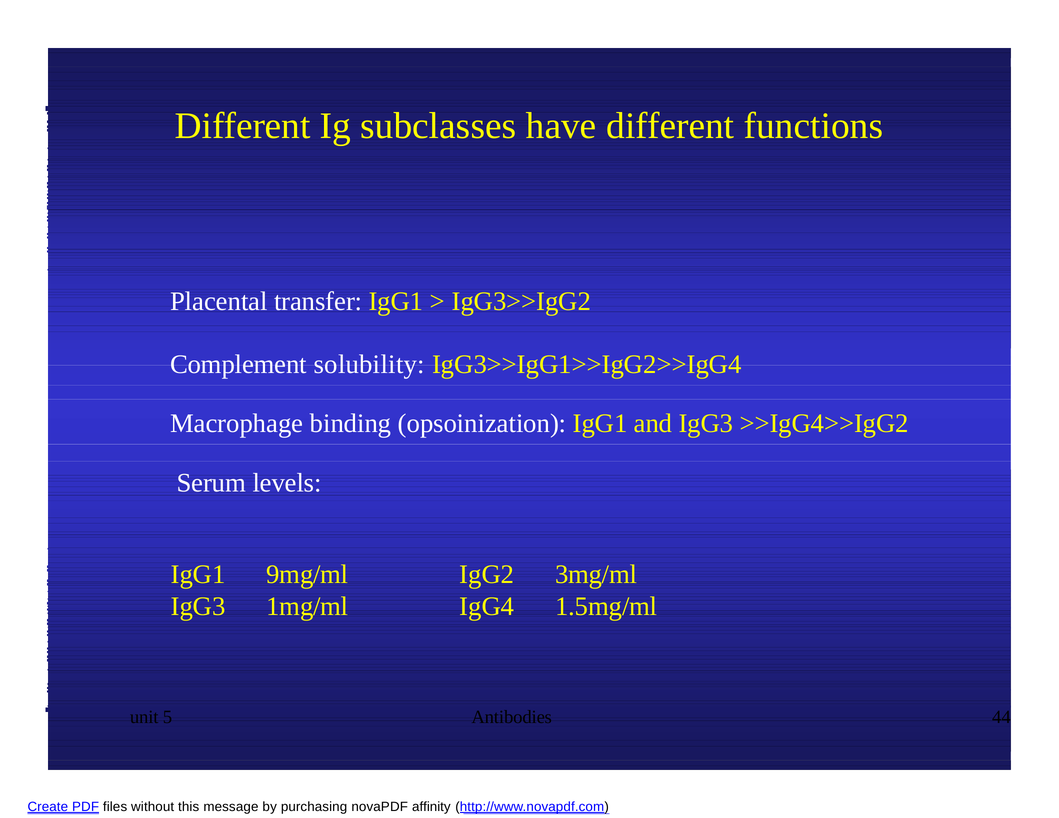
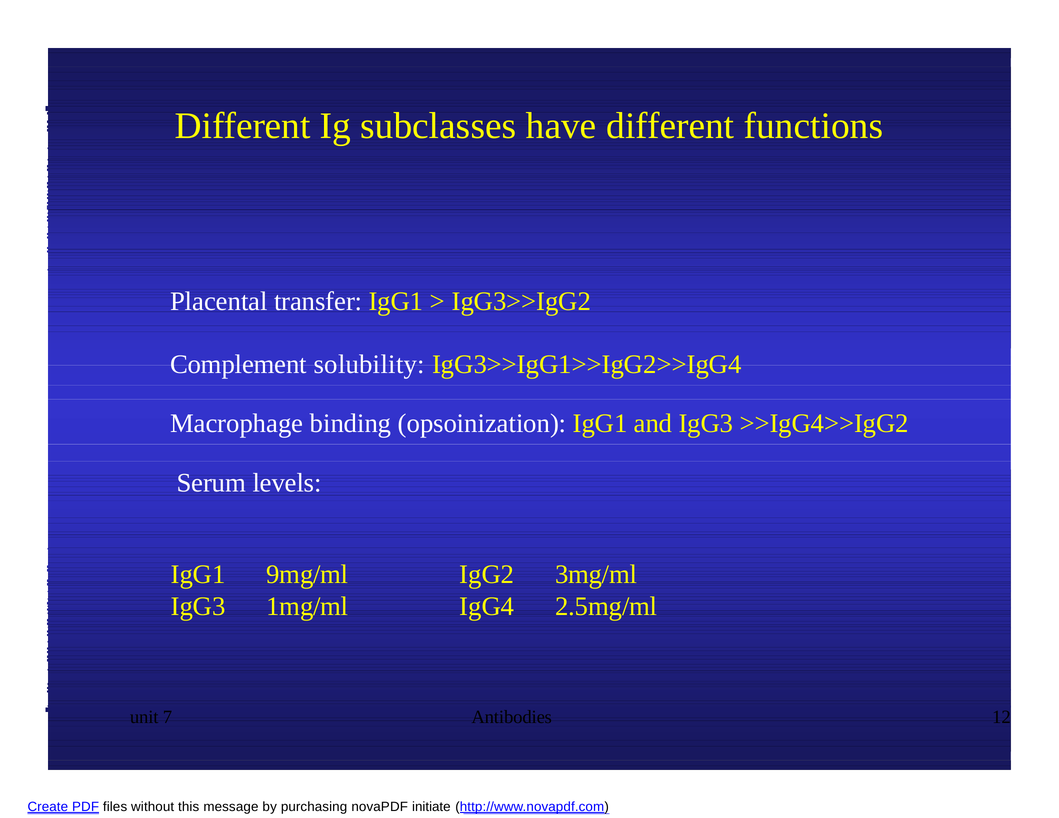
1.5mg/ml: 1.5mg/ml -> 2.5mg/ml
5: 5 -> 7
44: 44 -> 12
affinity: affinity -> initiate
